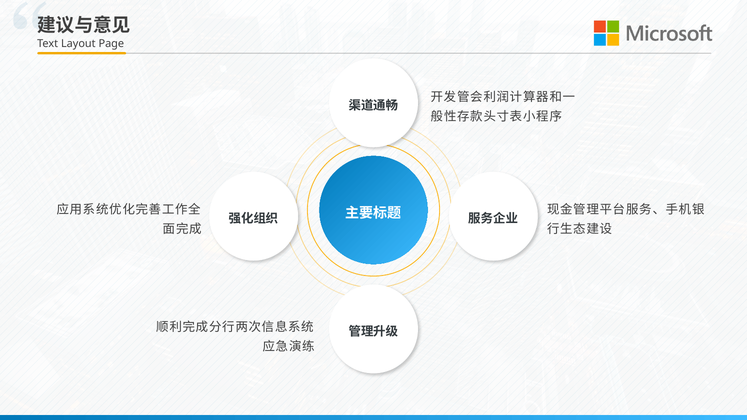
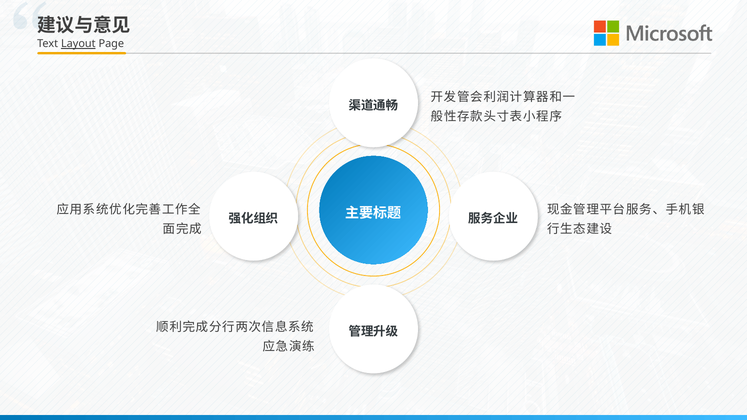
Layout underline: none -> present
